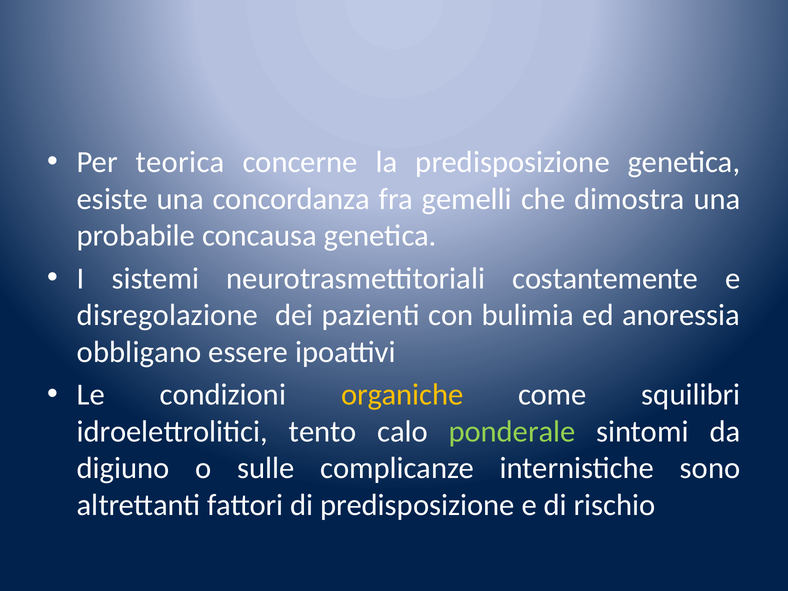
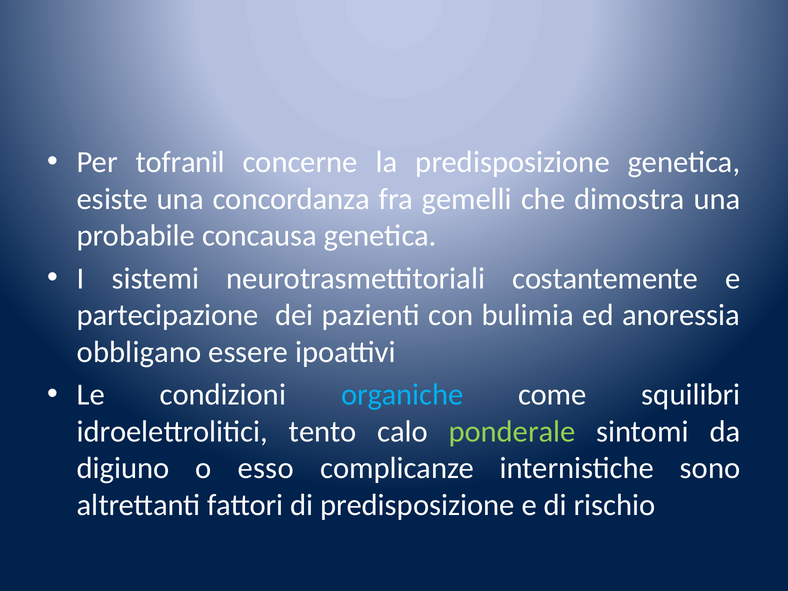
teorica: teorica -> tofranil
disregolazione: disregolazione -> partecipazione
organiche colour: yellow -> light blue
sulle: sulle -> esso
